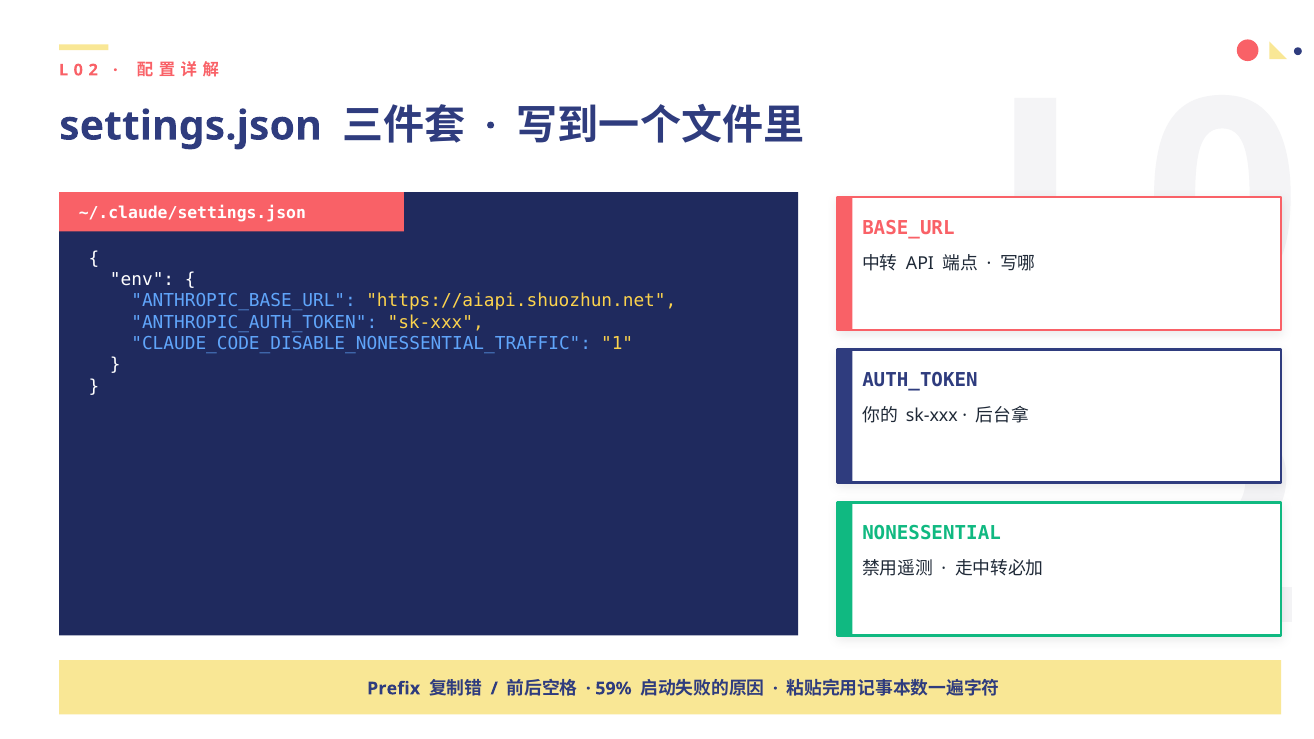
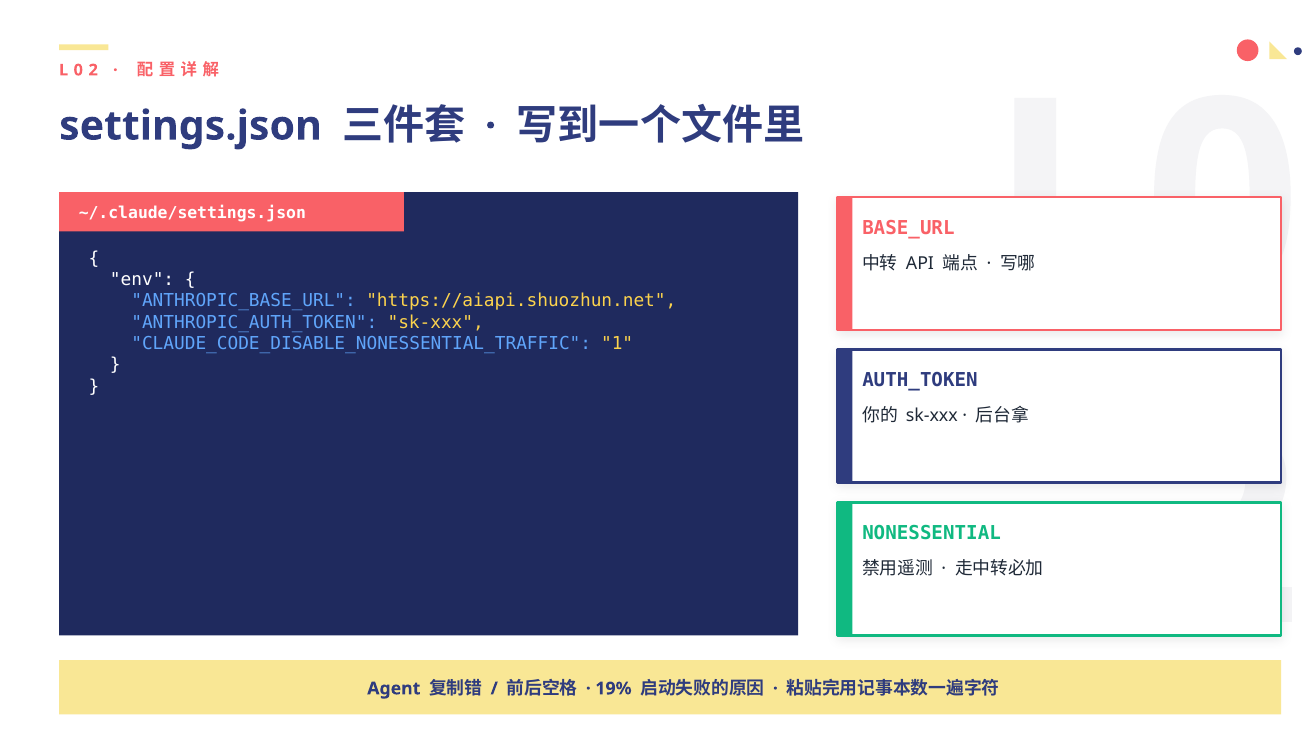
Prefix: Prefix -> Agent
59%: 59% -> 19%
